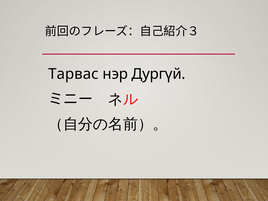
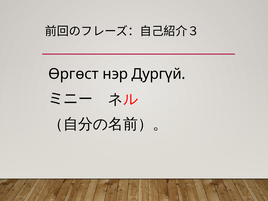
Тарвас: Тарвас -> Өргөст
